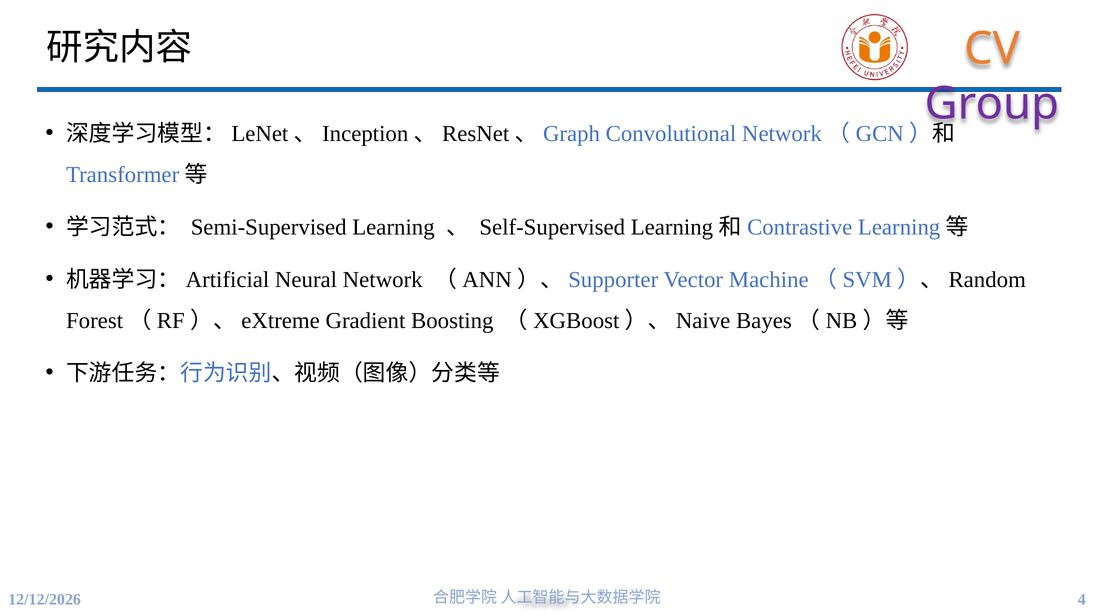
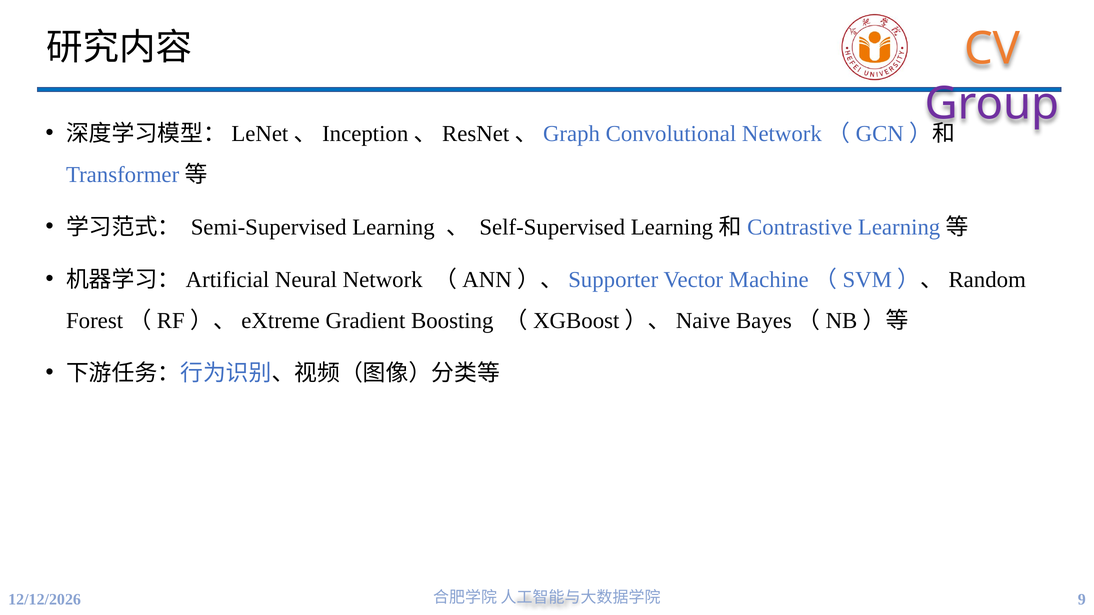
4: 4 -> 9
